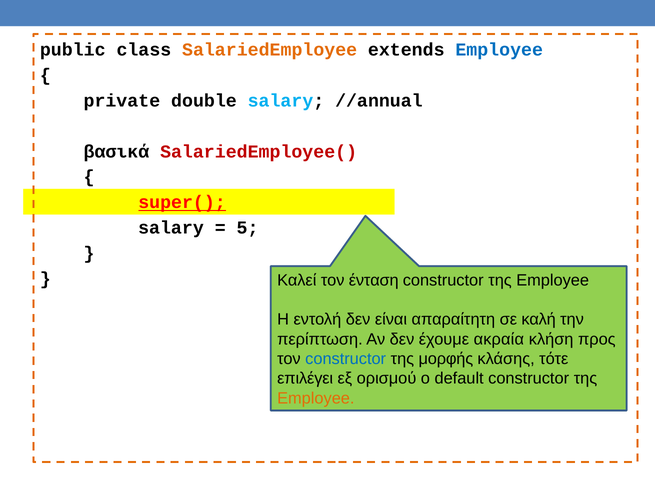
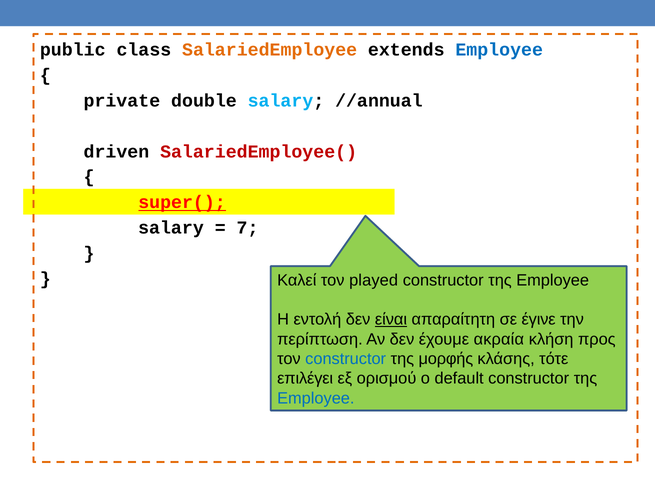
βασικά: βασικά -> driven
5: 5 -> 7
ένταση: ένταση -> played
είναι underline: none -> present
καλή: καλή -> έγινε
Employee at (316, 398) colour: orange -> blue
